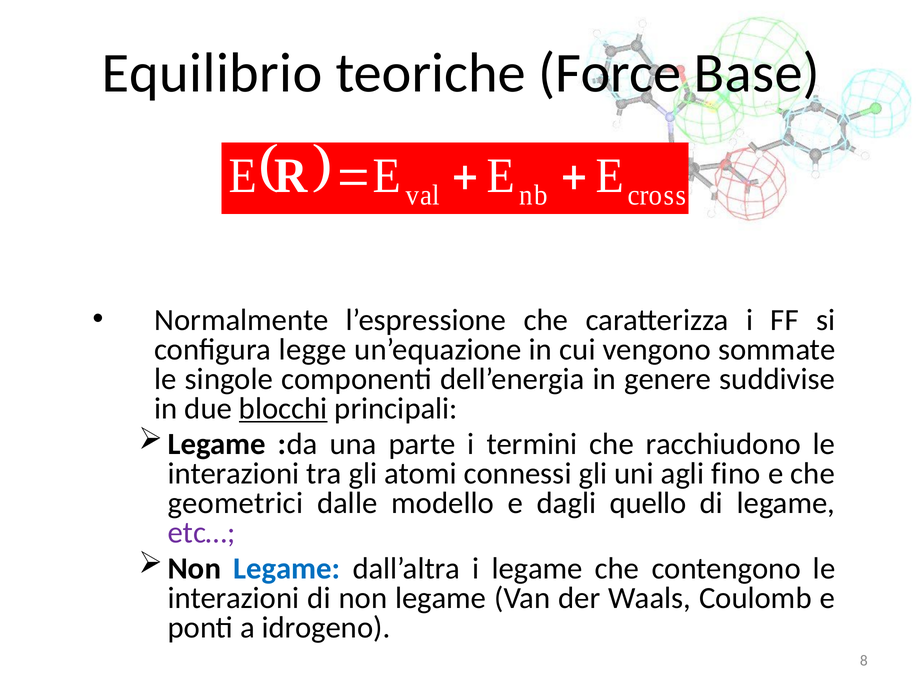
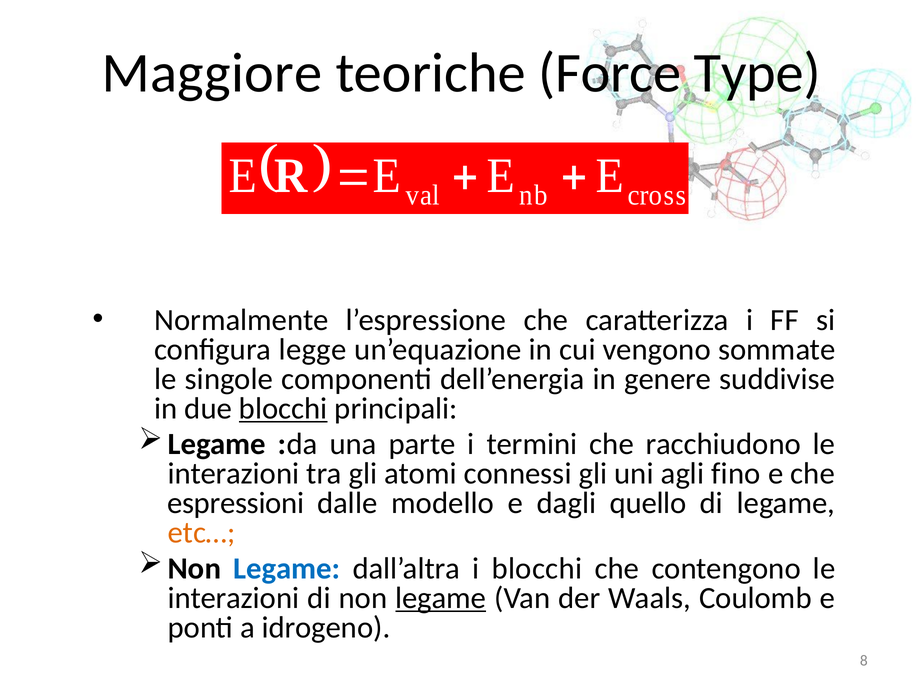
Equilibrio: Equilibrio -> Maggiore
Base: Base -> Type
geometrici: geometrici -> espressioni
etc… colour: purple -> orange
i legame: legame -> blocchi
legame at (441, 598) underline: none -> present
